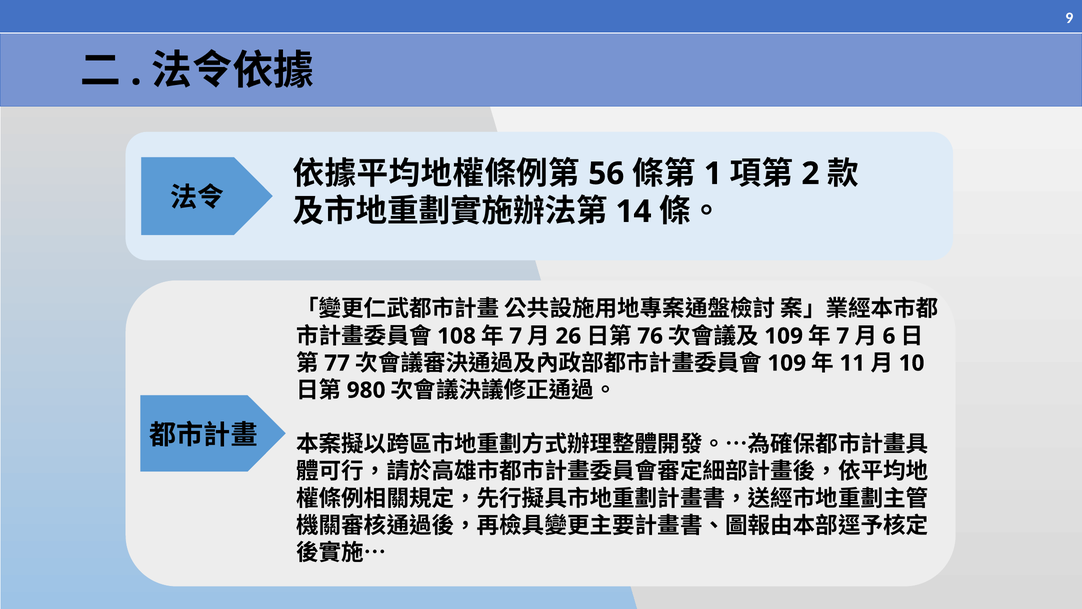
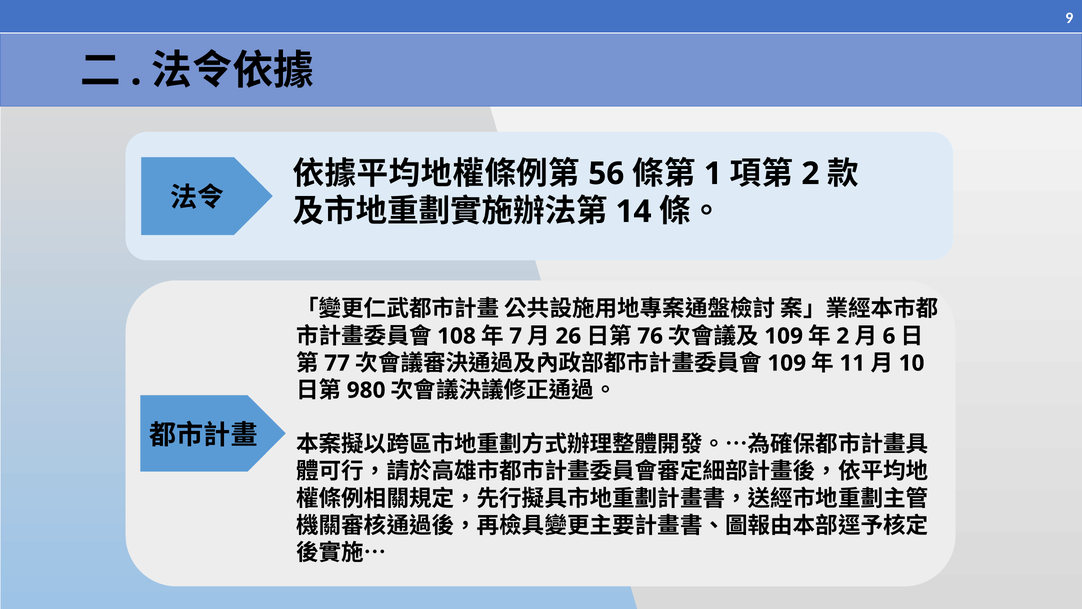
7 at (843, 336): 7 -> 2
